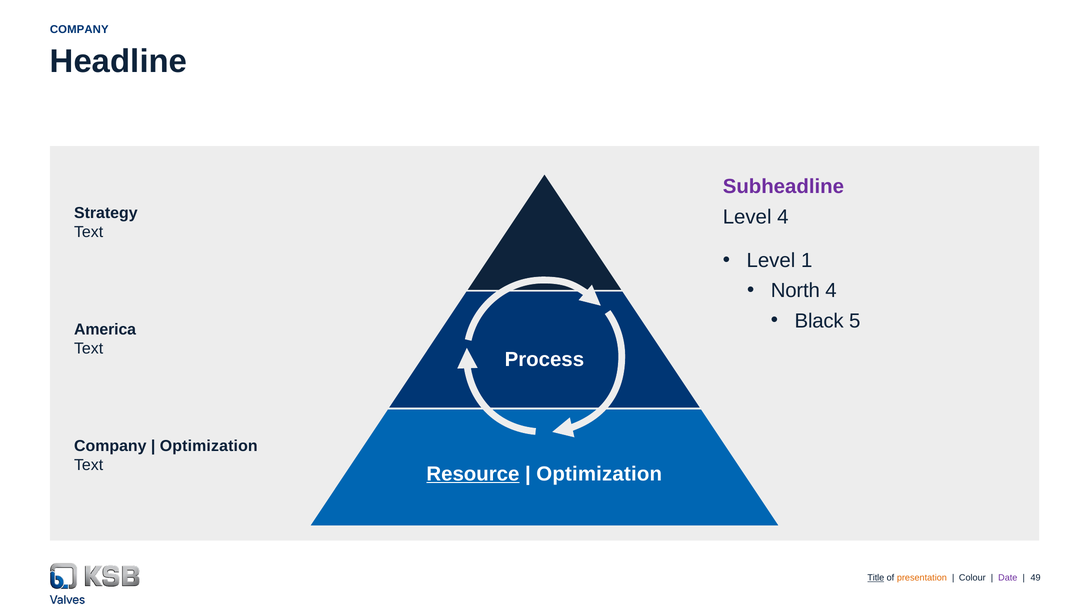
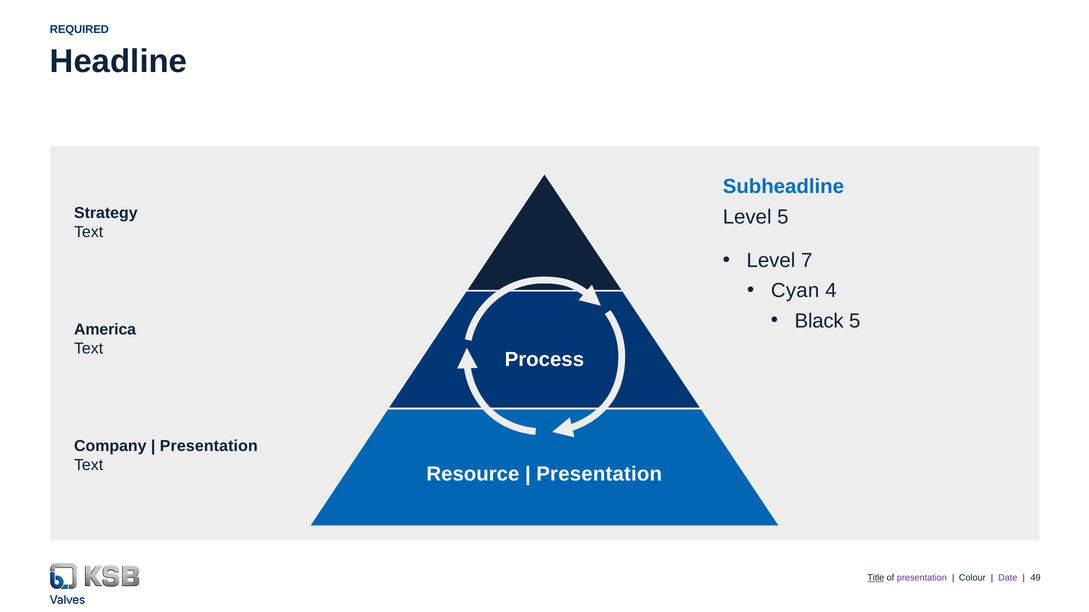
COMPANY at (79, 30): COMPANY -> REQUIRED
Subheadline colour: purple -> blue
Level 4: 4 -> 5
1: 1 -> 7
North: North -> Cyan
Optimization at (209, 446): Optimization -> Presentation
Resource underline: present -> none
Optimization at (599, 474): Optimization -> Presentation
presentation at (922, 579) colour: orange -> purple
